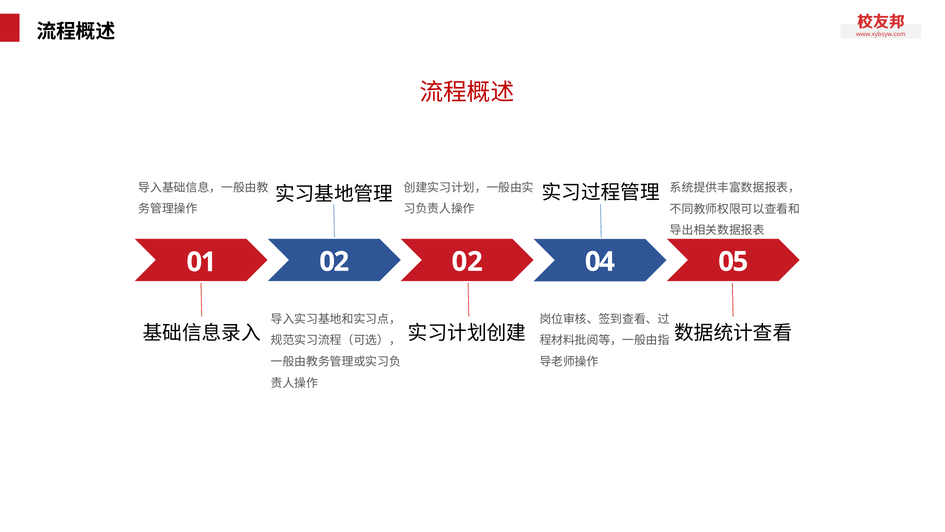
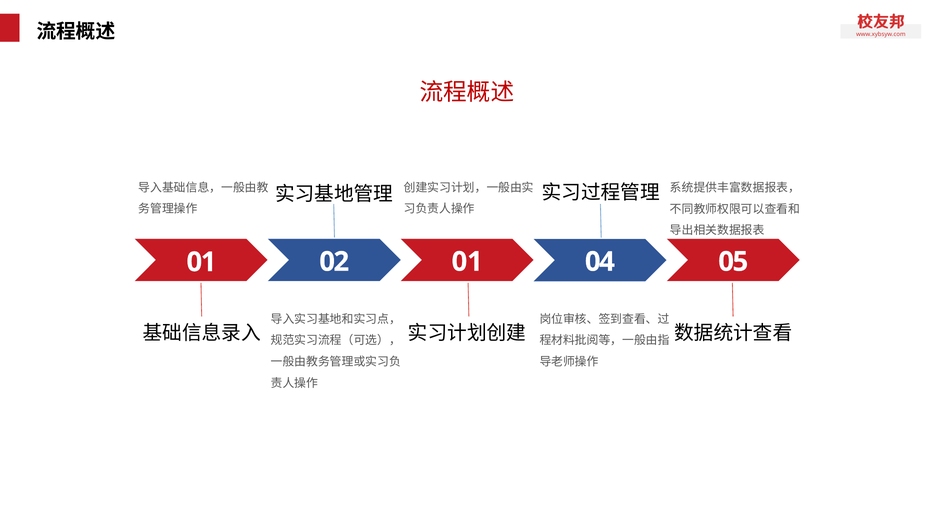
02 02: 02 -> 01
